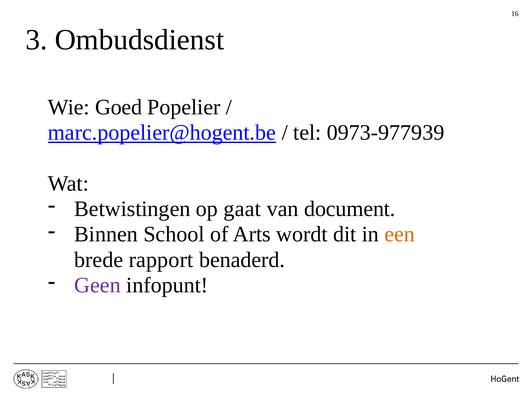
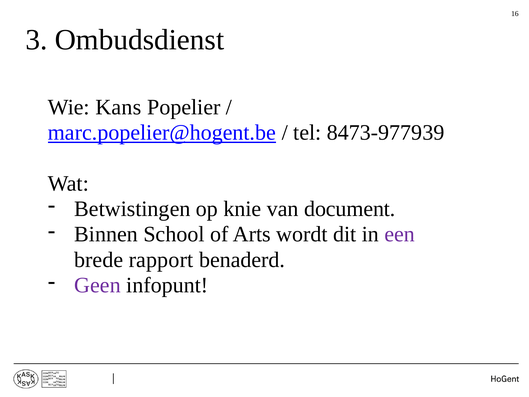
Goed: Goed -> Kans
0973-977939: 0973-977939 -> 8473-977939
gaat: gaat -> knie
een colour: orange -> purple
